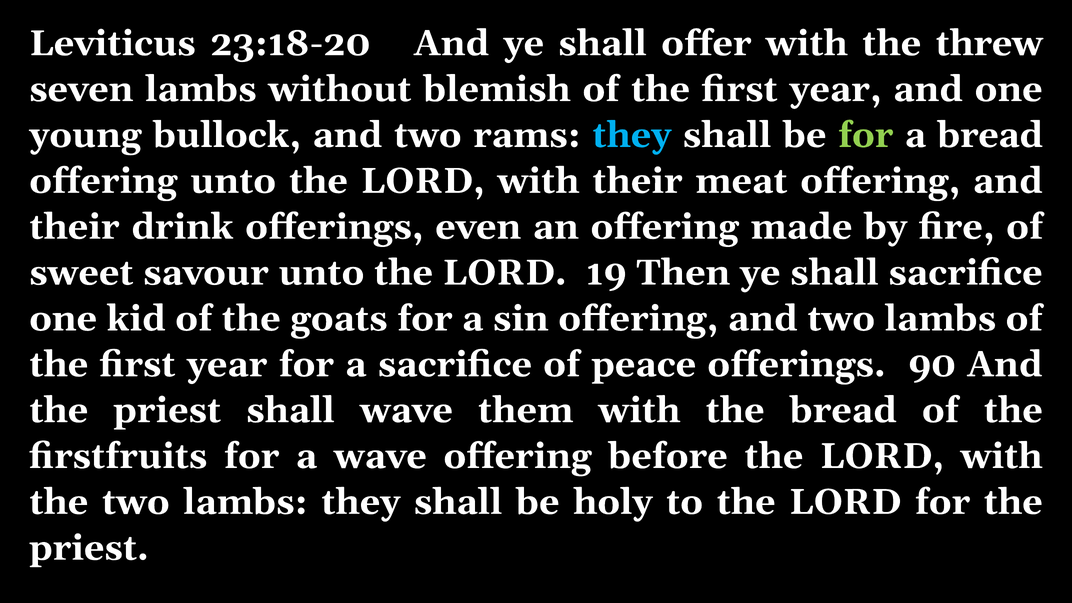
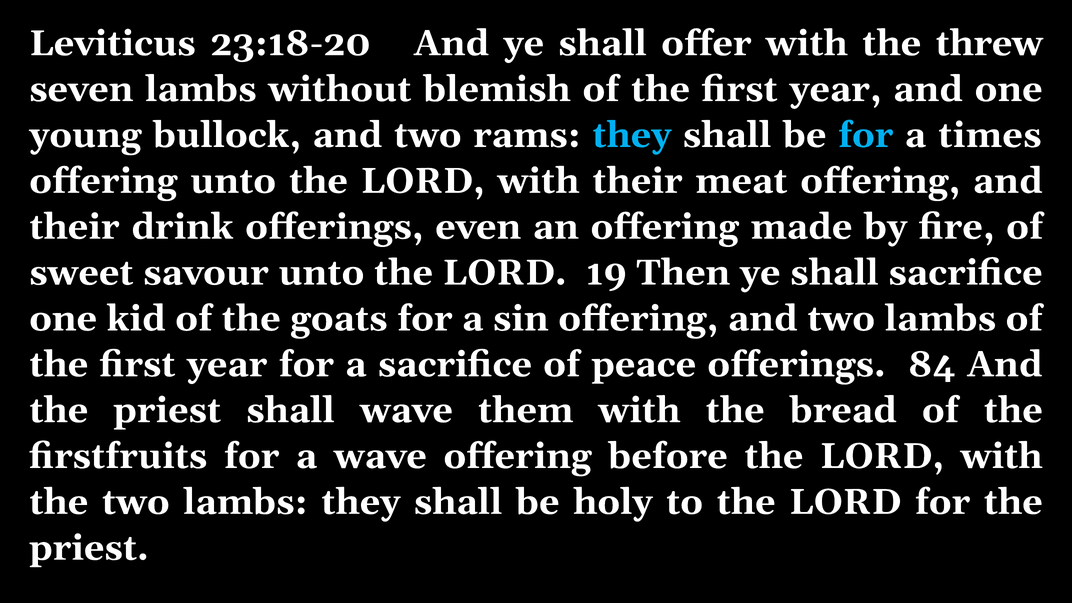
for at (866, 135) colour: light green -> light blue
a bread: bread -> times
90: 90 -> 84
